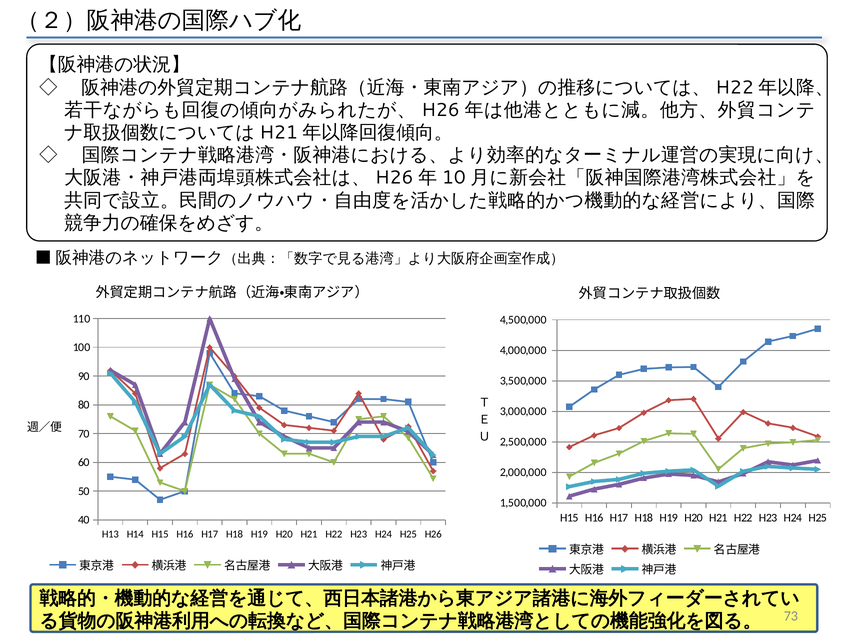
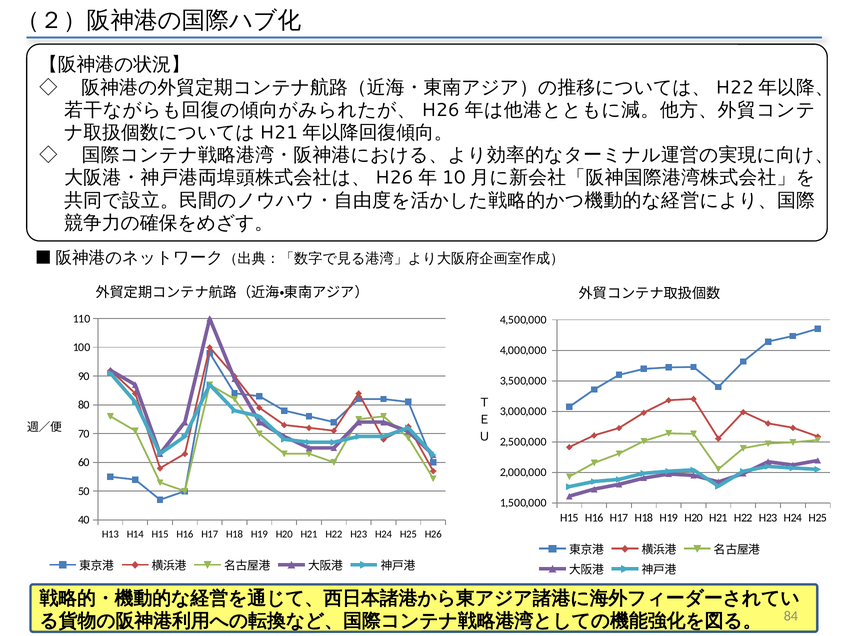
73: 73 -> 84
